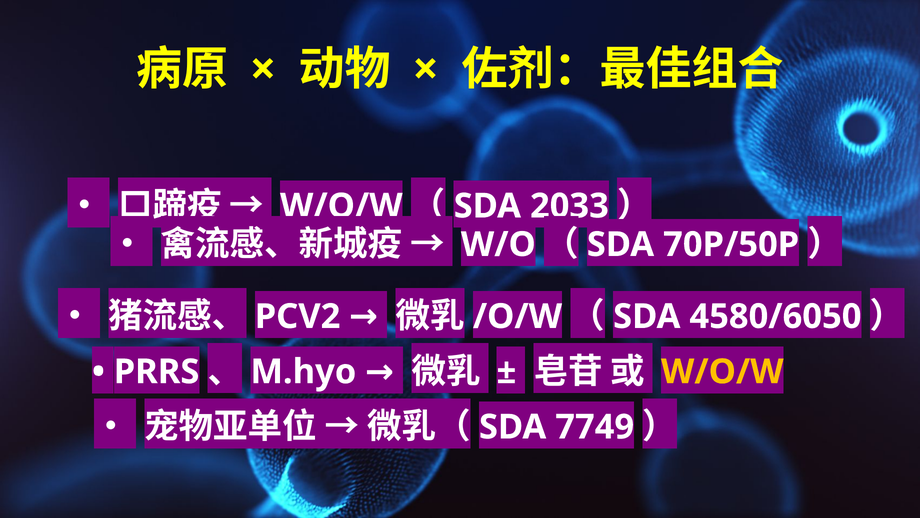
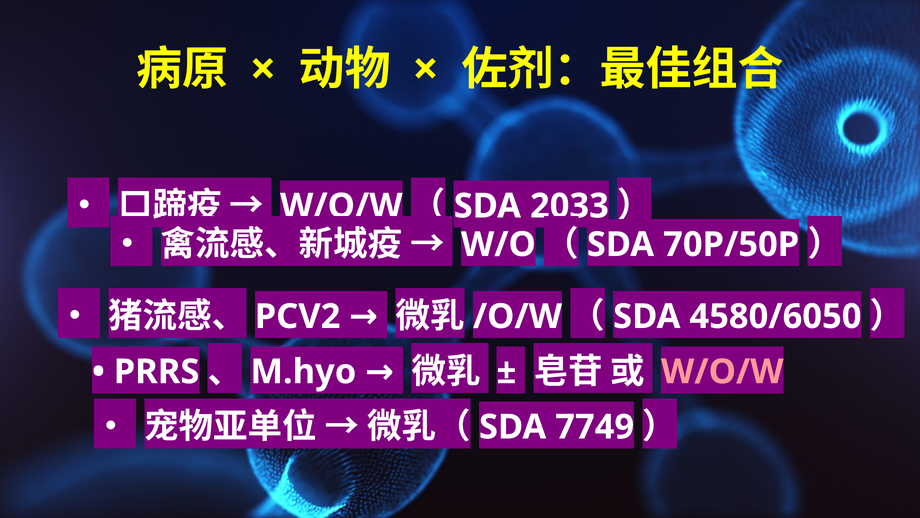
W/O/W at (722, 372) colour: yellow -> pink
